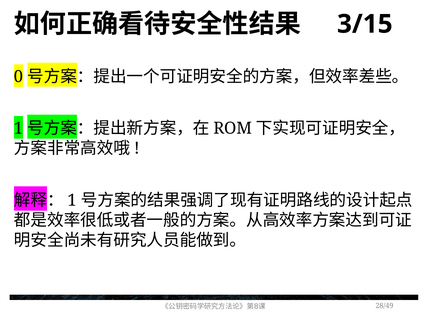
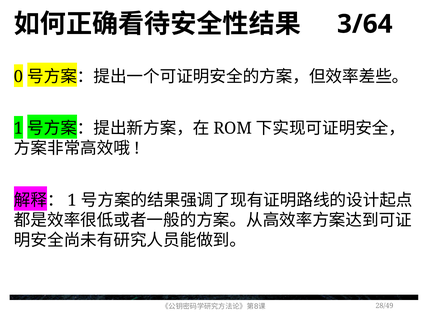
3/15: 3/15 -> 3/64
